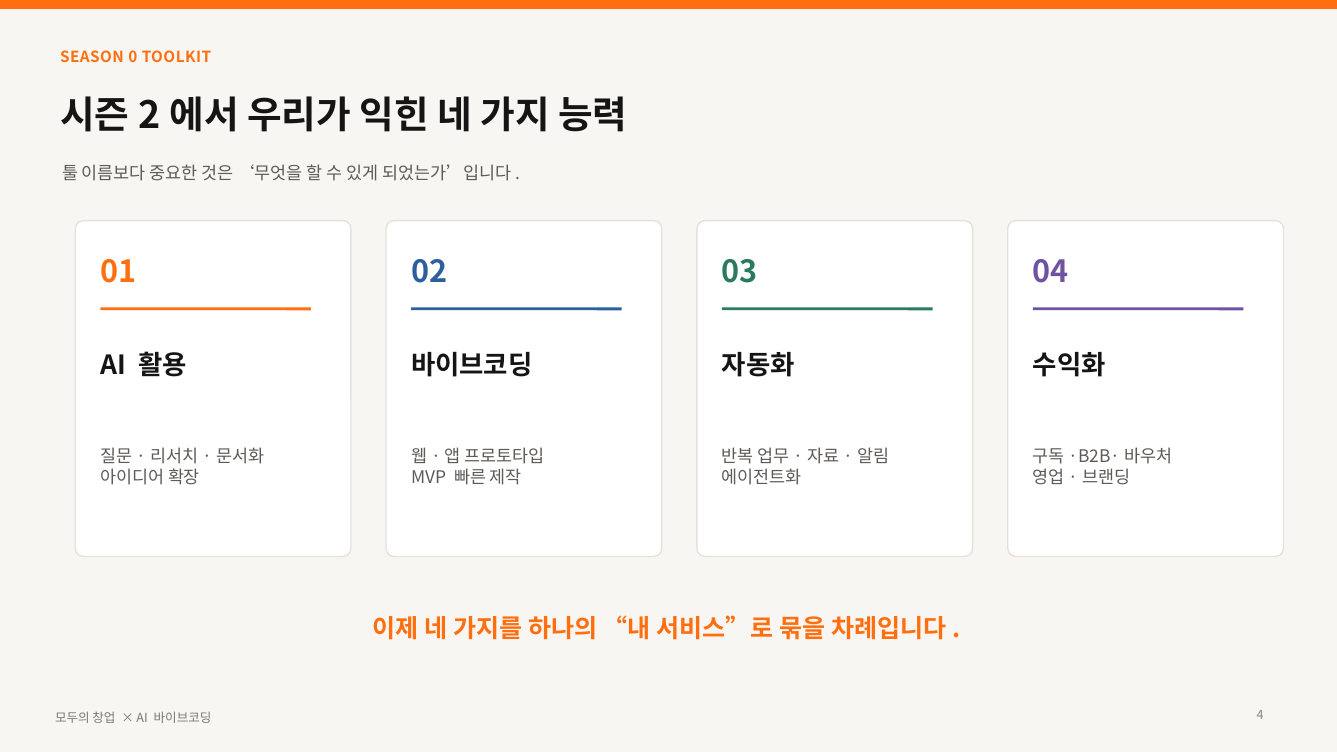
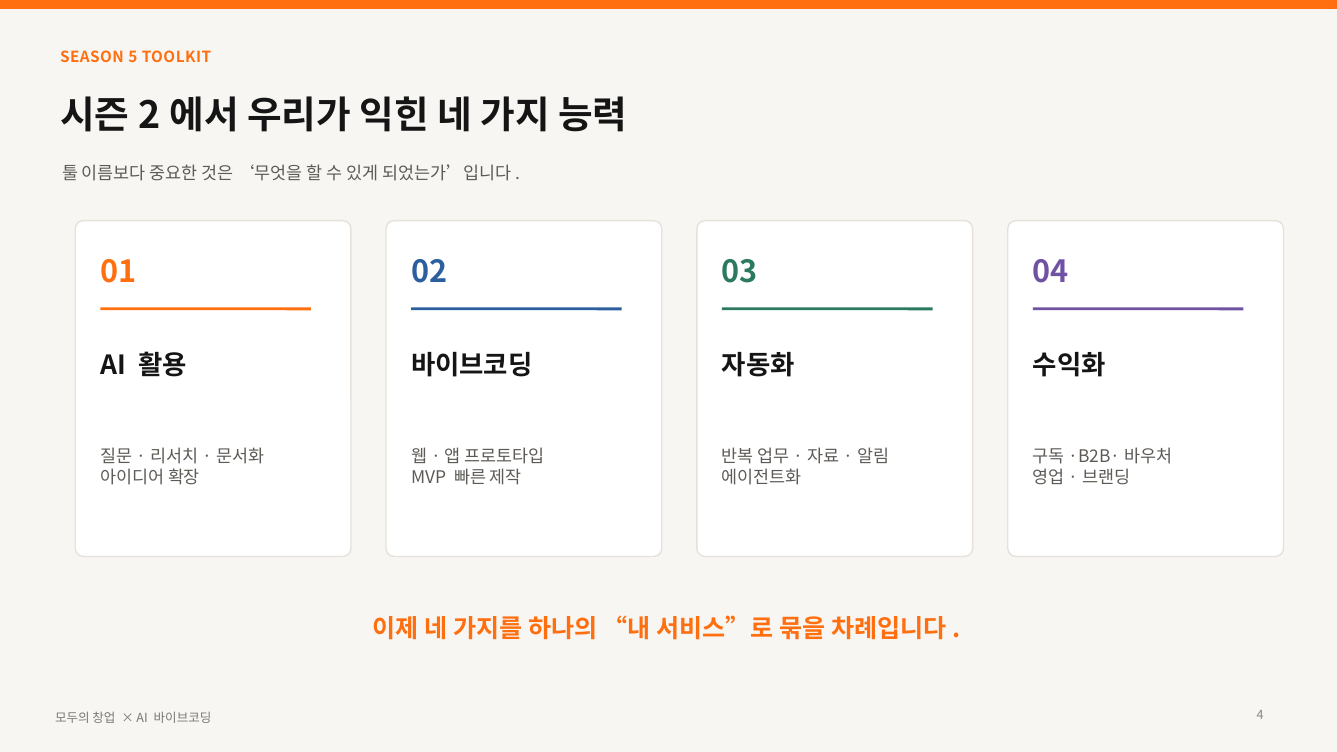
0: 0 -> 5
